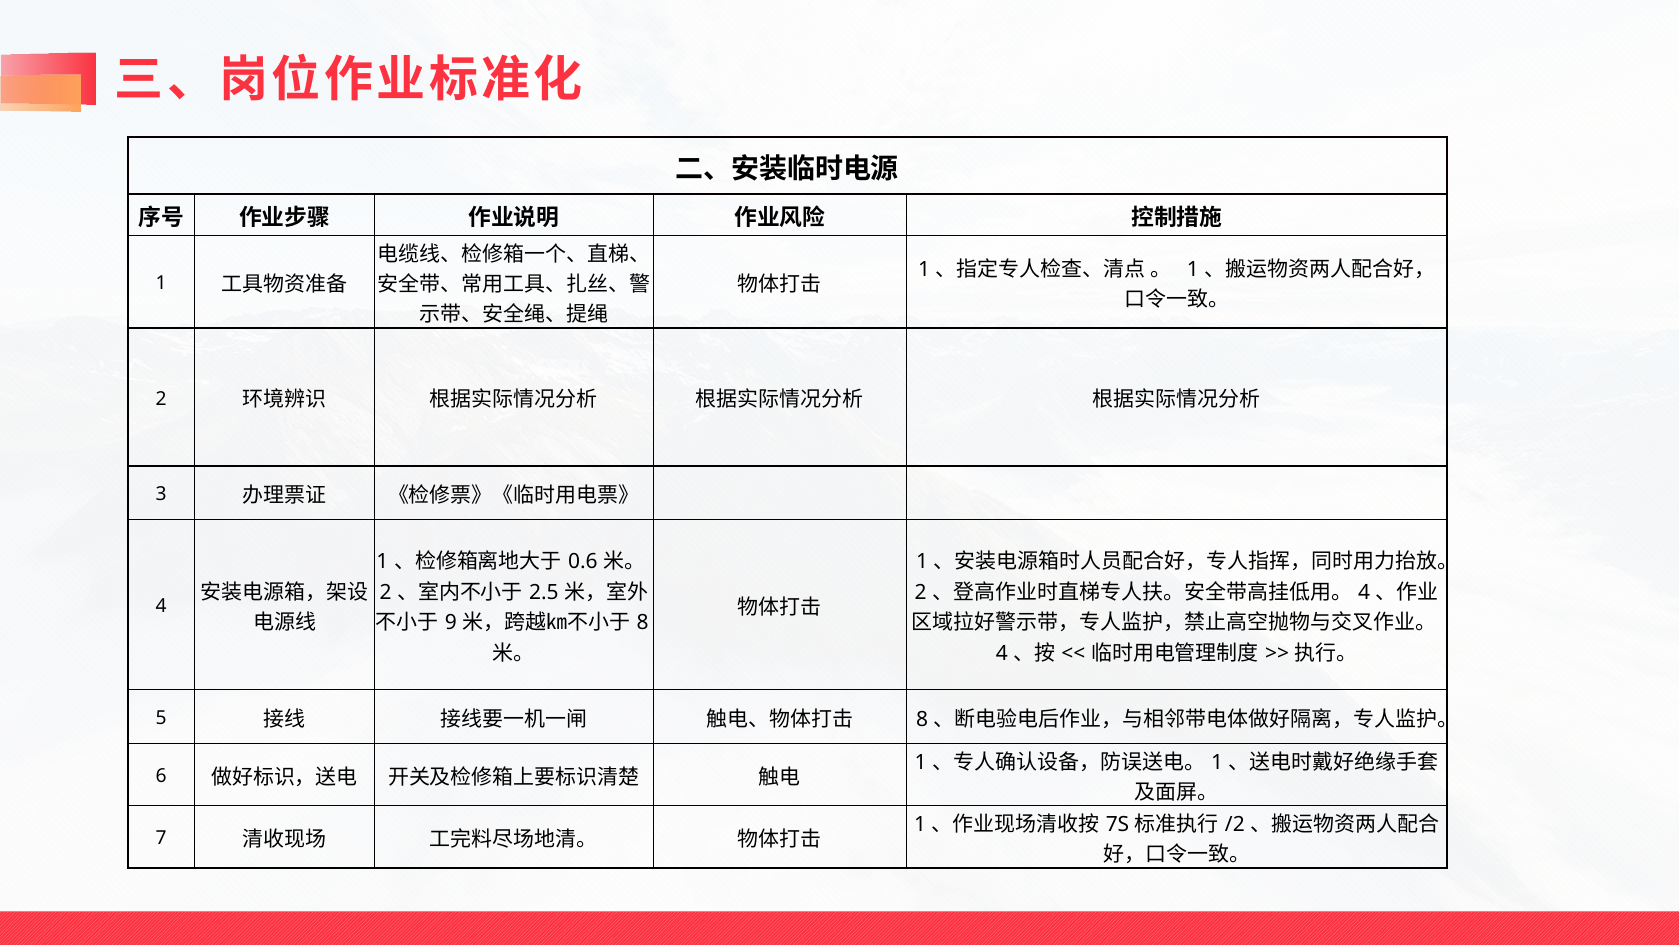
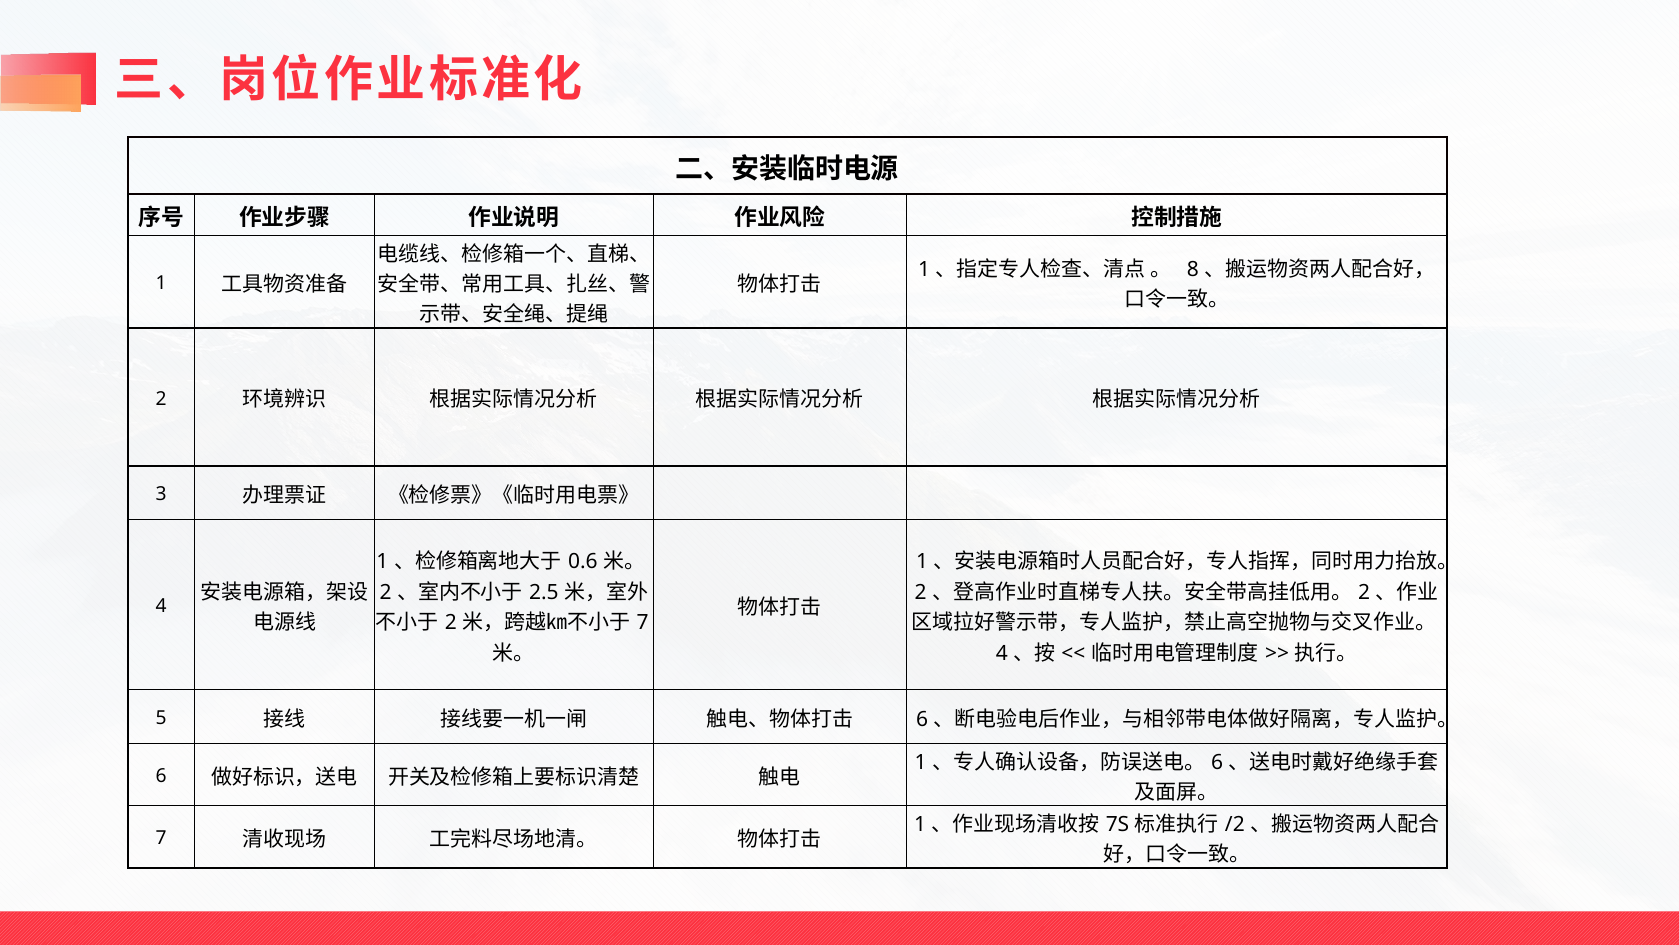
1 at (1193, 269): 1 -> 8
4 at (1364, 592): 4 -> 2
9 at (451, 622): 9 -> 2
8 at (643, 622): 8 -> 7
8 at (922, 719): 8 -> 6
1 at (1217, 762): 1 -> 6
